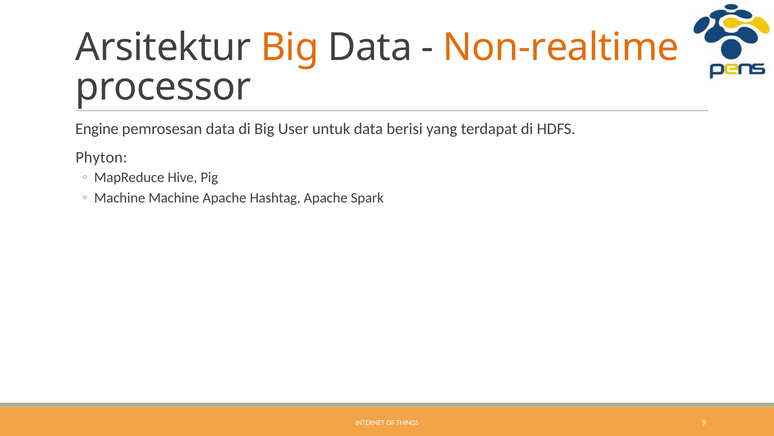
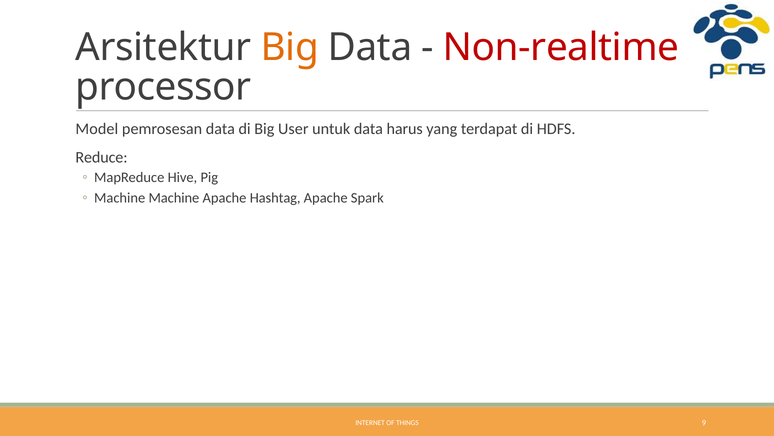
Non-realtime colour: orange -> red
Engine: Engine -> Model
berisi: berisi -> harus
Phyton: Phyton -> Reduce
